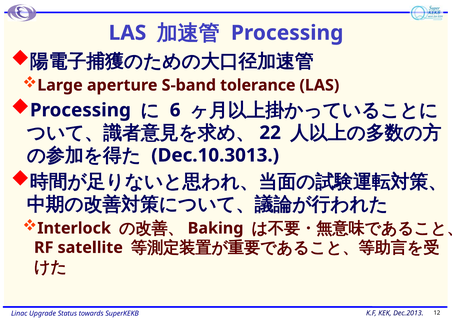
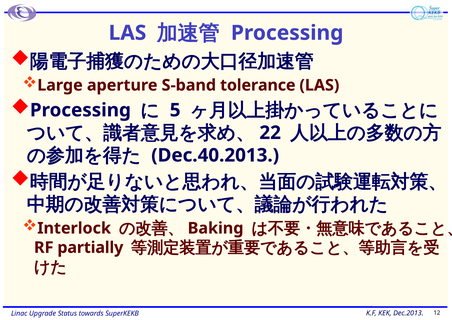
6: 6 -> 5
Dec.10.3013: Dec.10.3013 -> Dec.40.2013
satellite: satellite -> partially
